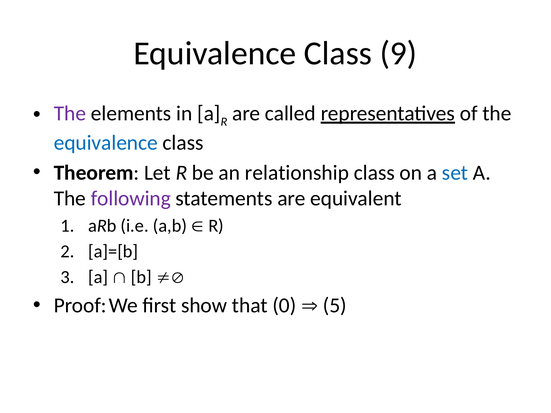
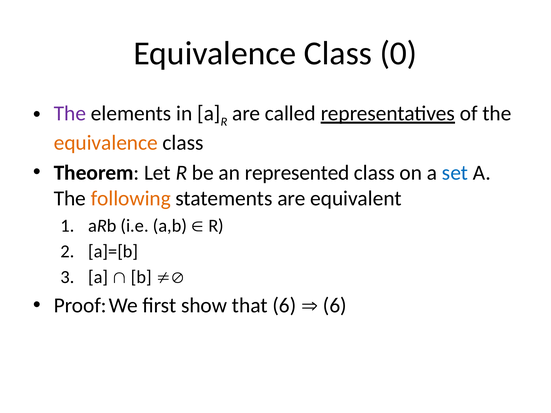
9: 9 -> 0
equivalence at (106, 143) colour: blue -> orange
relationship: relationship -> represented
following colour: purple -> orange
that 0: 0 -> 6
5 at (335, 306): 5 -> 6
